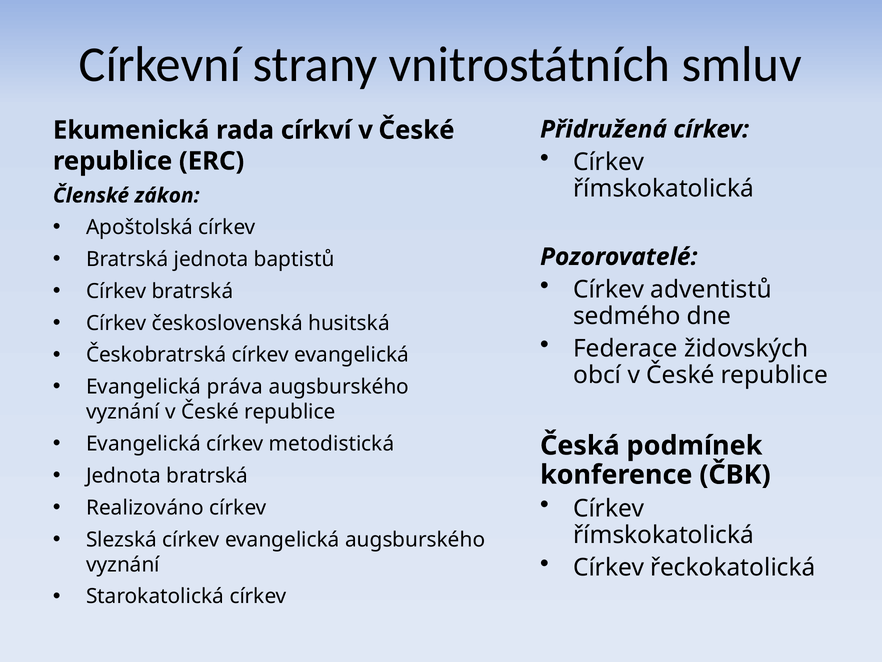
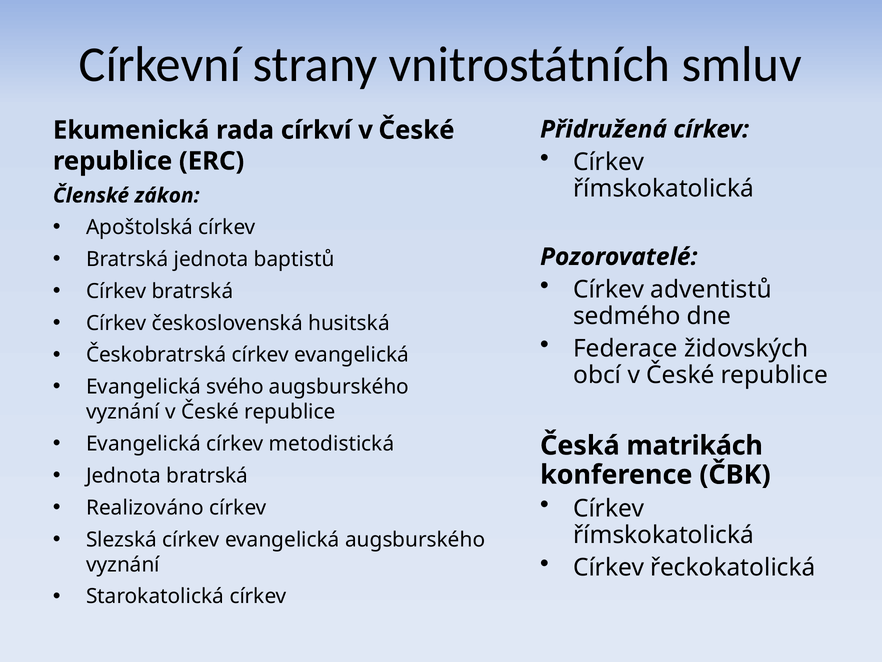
práva: práva -> svého
podmínek: podmínek -> matrikách
